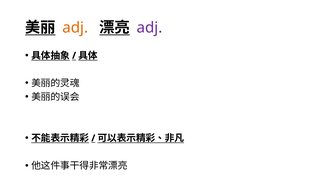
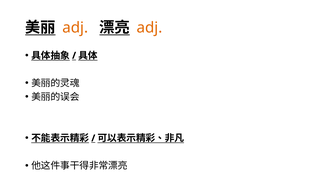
adj at (150, 28) colour: purple -> orange
